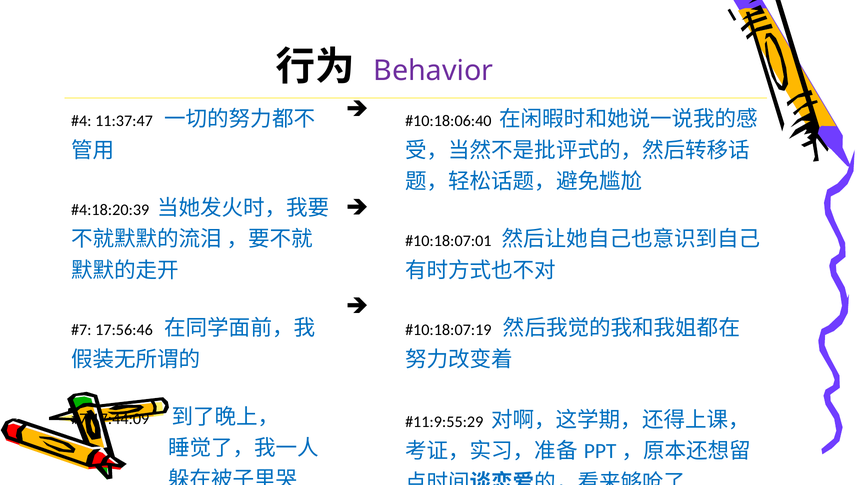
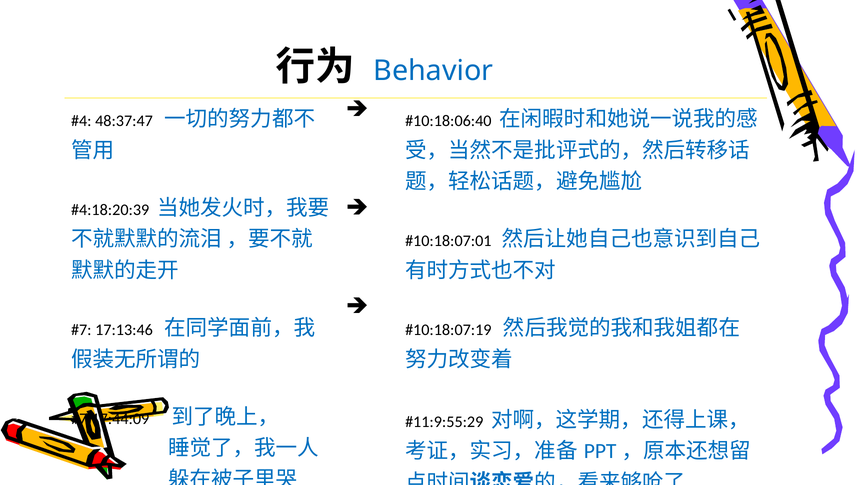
Behavior colour: purple -> blue
11:37:47: 11:37:47 -> 48:37:47
17:56:46: 17:56:46 -> 17:13:46
